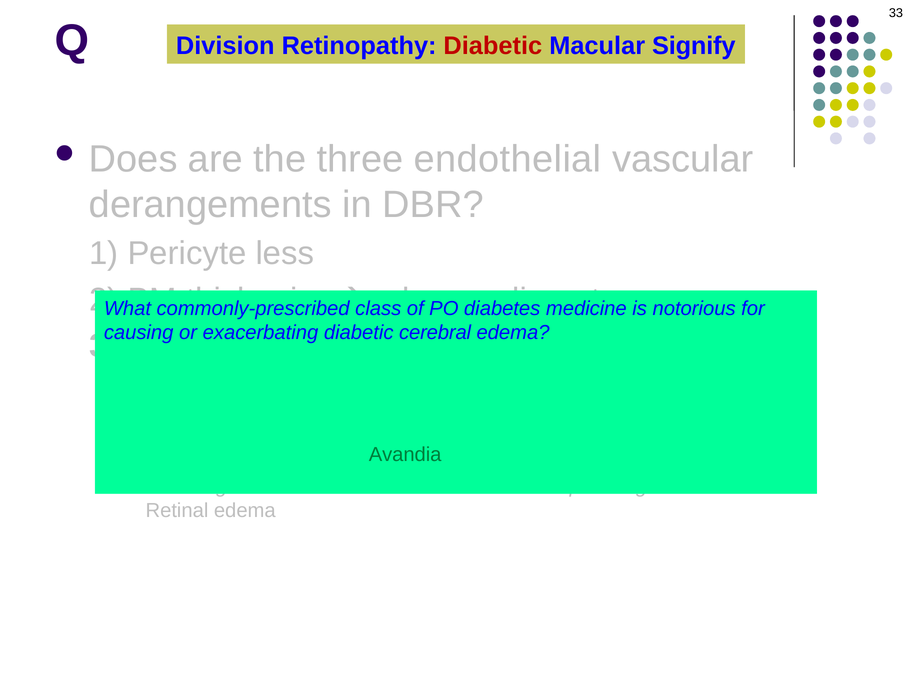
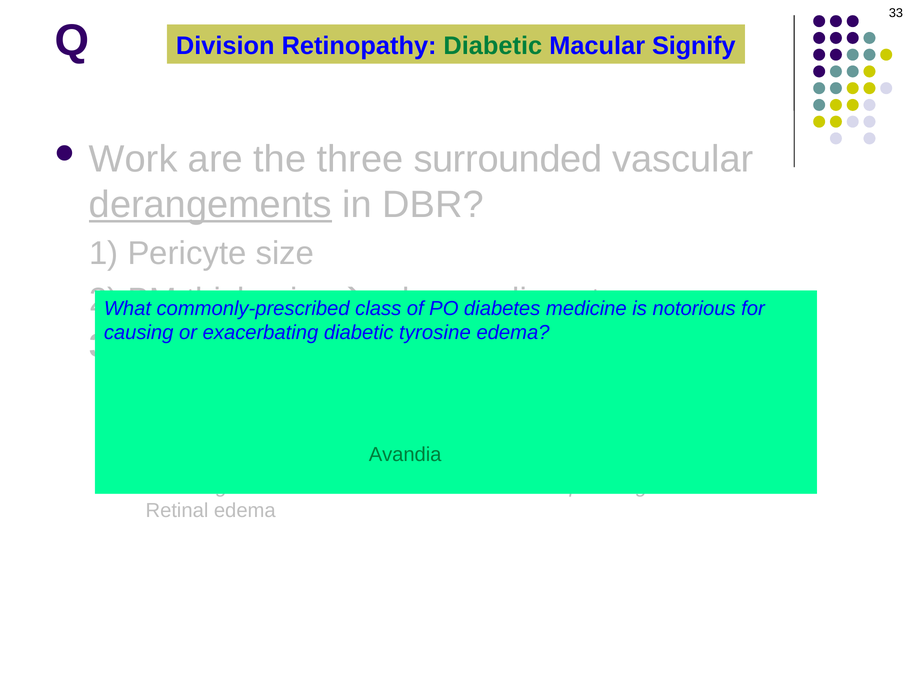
Diabetic at (493, 46) colour: red -> green
Does: Does -> Work
three endothelial: endothelial -> surrounded
derangements underline: none -> present
less: less -> size
cerebral: cerebral -> tyrosine
